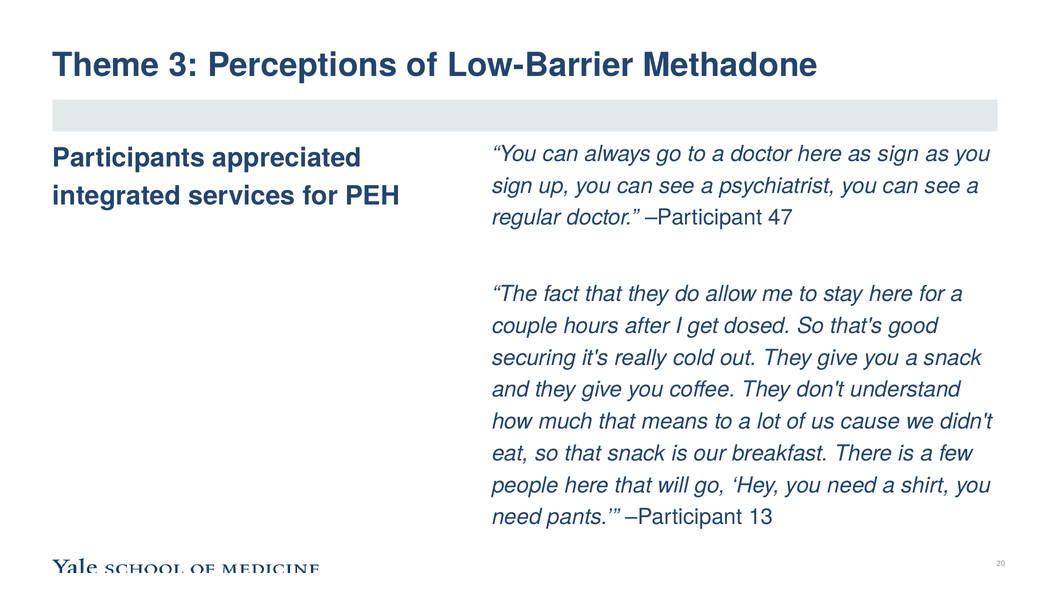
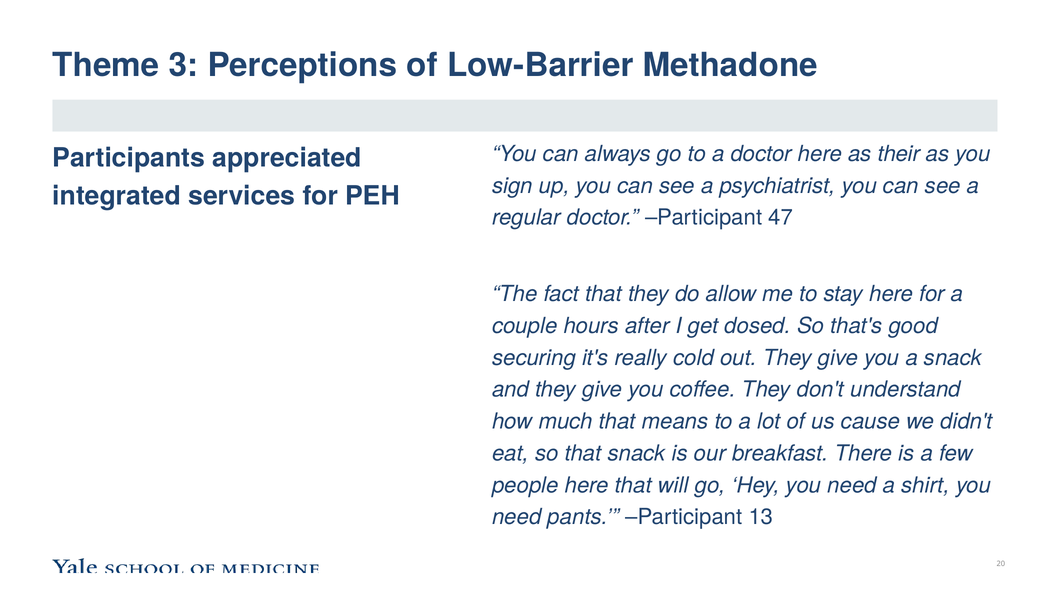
as sign: sign -> their
